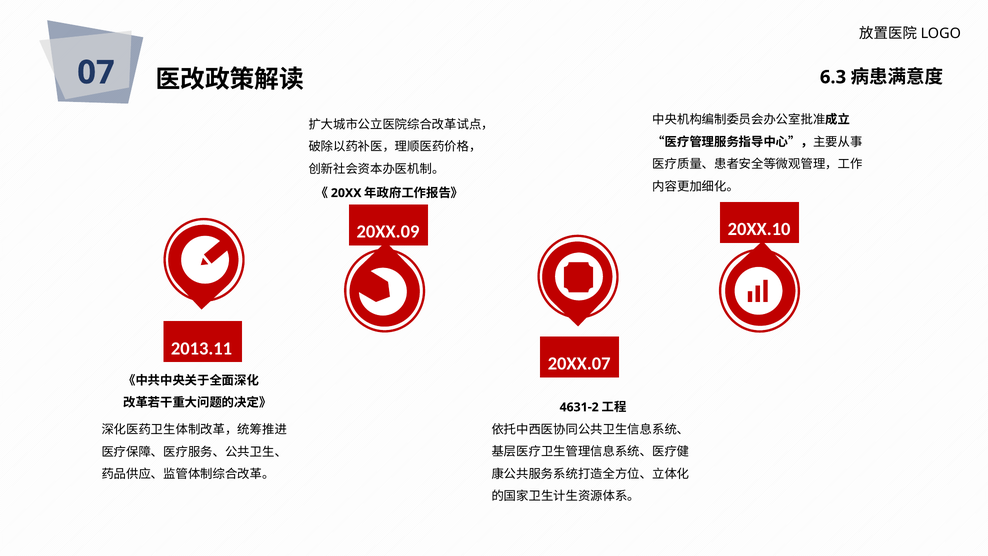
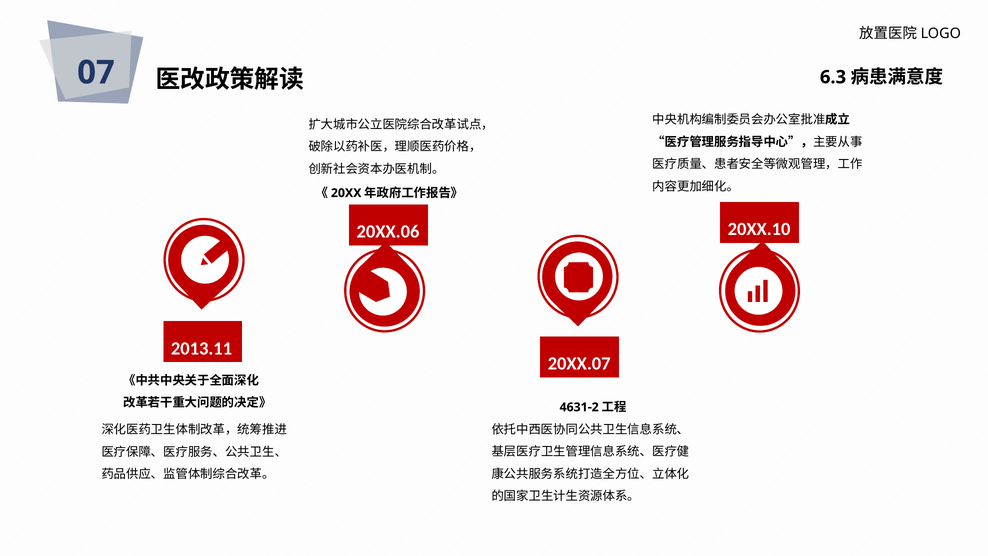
20XX.09: 20XX.09 -> 20XX.06
